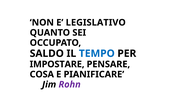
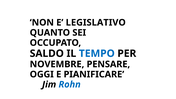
IMPOSTARE: IMPOSTARE -> NOVEMBRE
COSA: COSA -> OGGI
Rohn colour: purple -> blue
